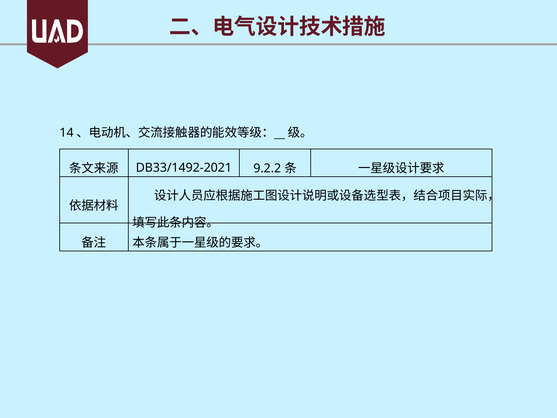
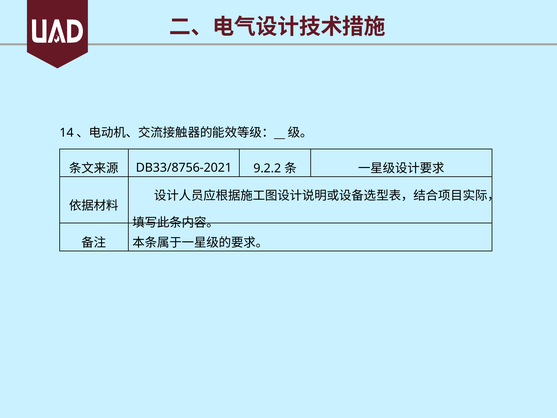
DB33/1492-2021: DB33/1492-2021 -> DB33/8756-2021
